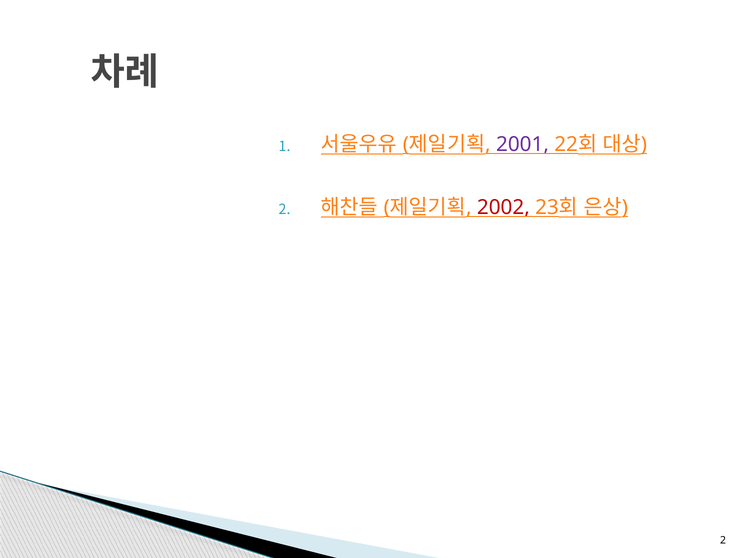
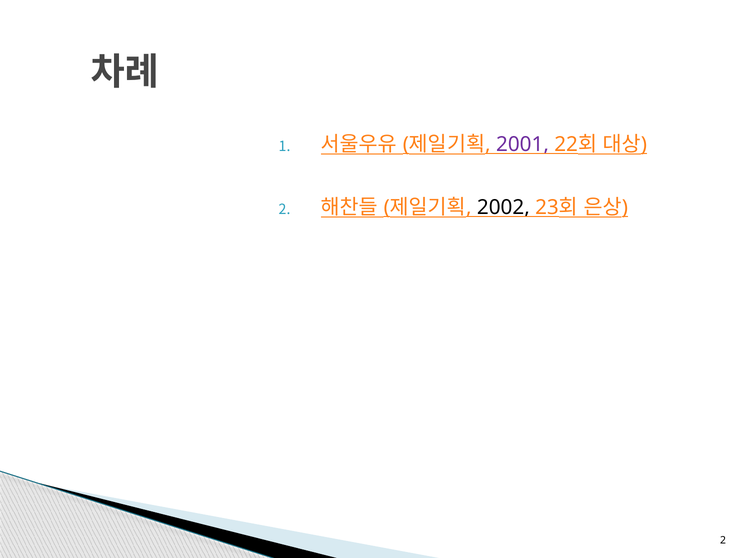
2002 colour: red -> black
